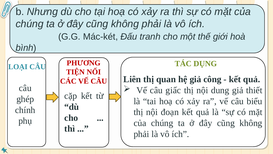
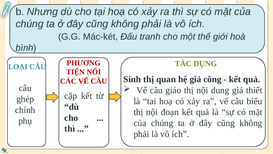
Liên: Liên -> Sinh
giấc: giấc -> giáo
